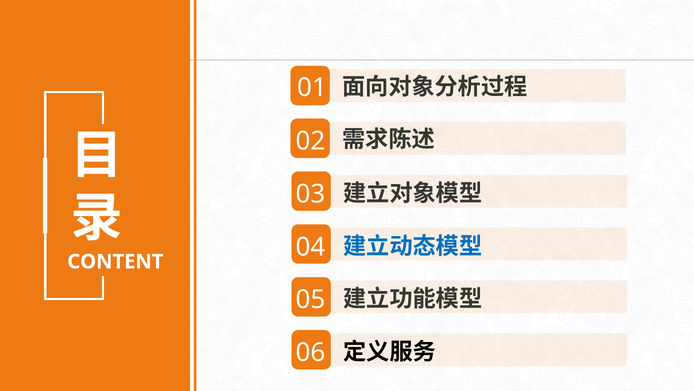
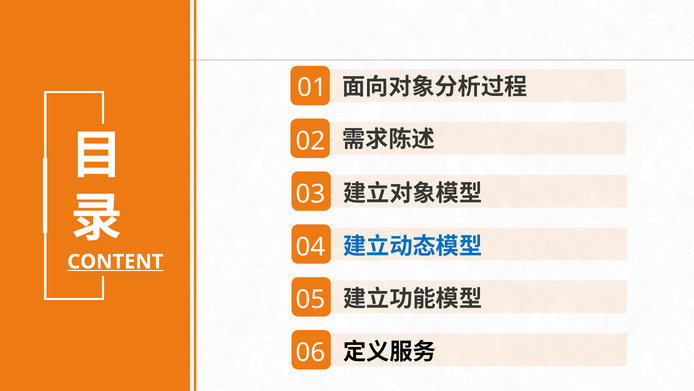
CONTENT underline: none -> present
